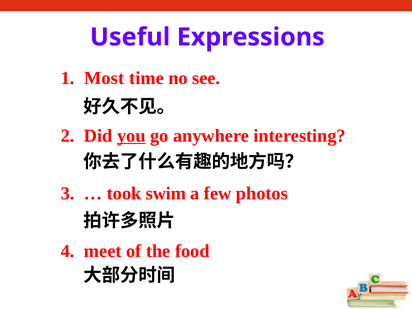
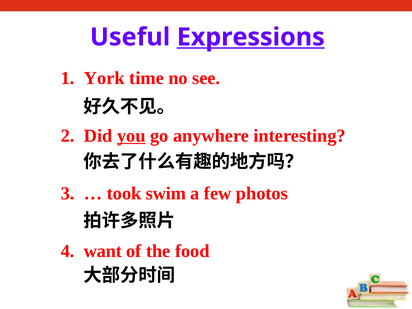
Expressions underline: none -> present
Most: Most -> York
meet: meet -> want
